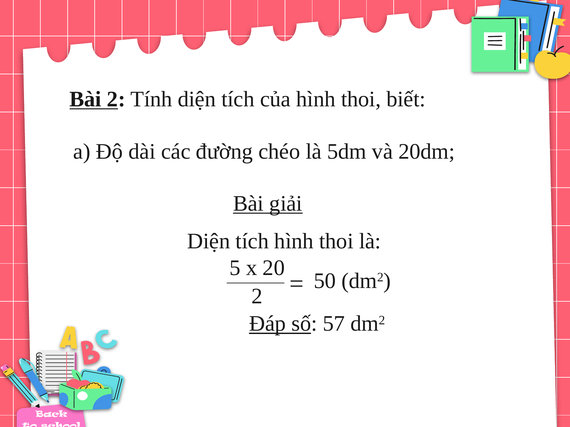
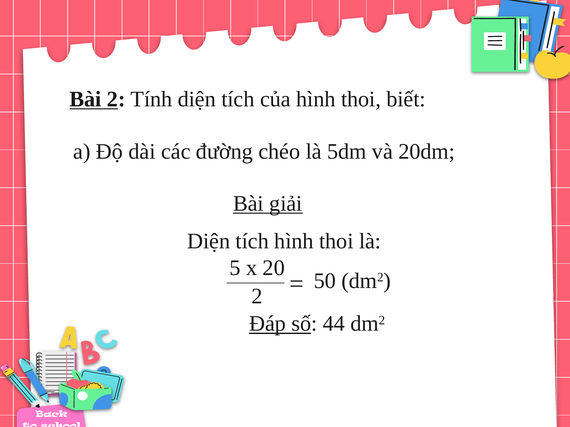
57: 57 -> 44
